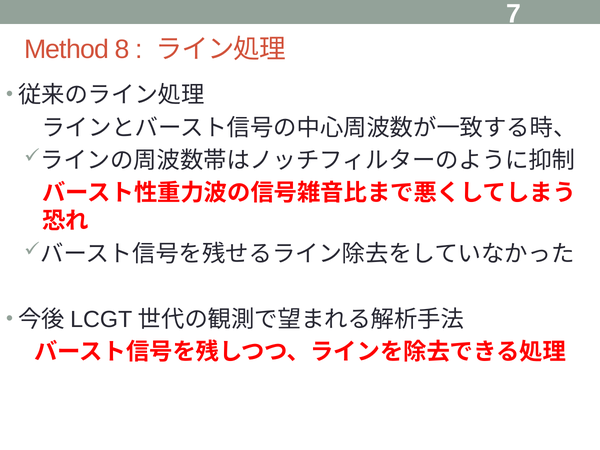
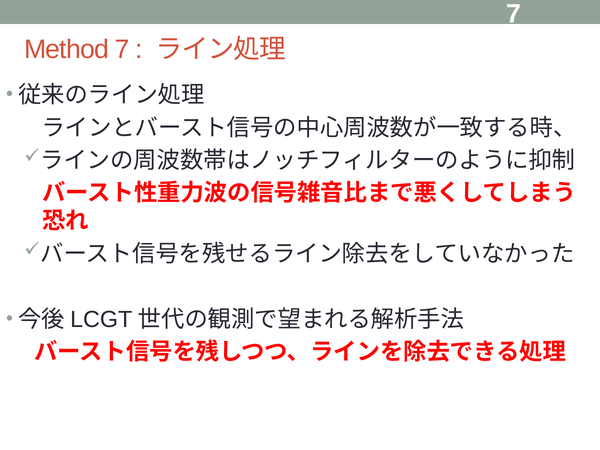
Method 8: 8 -> 7
